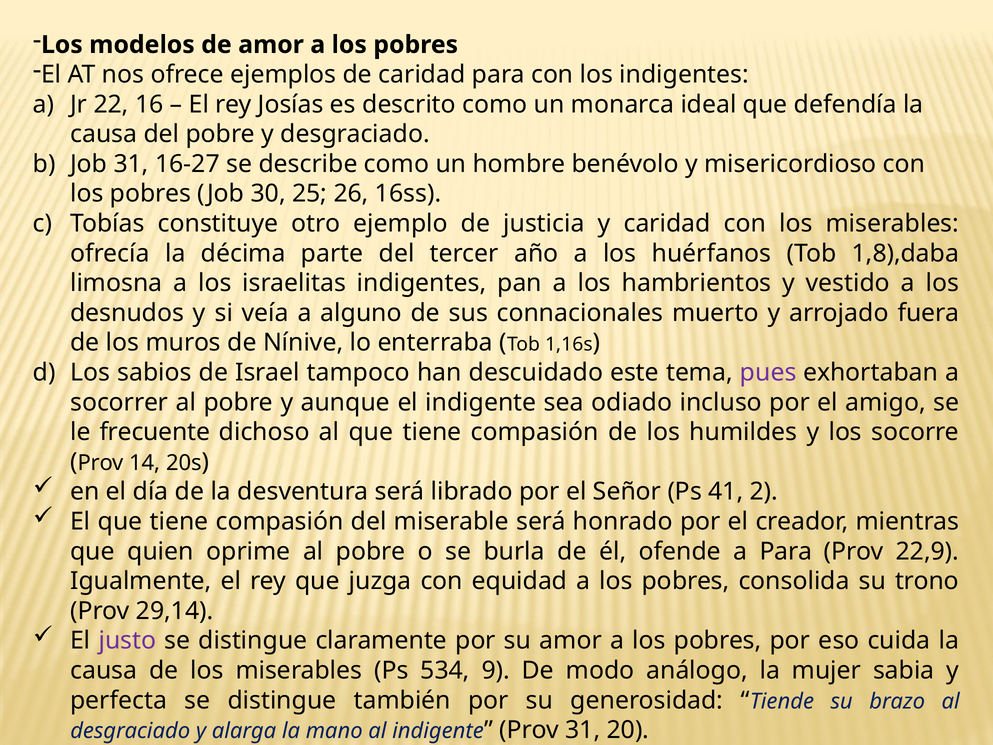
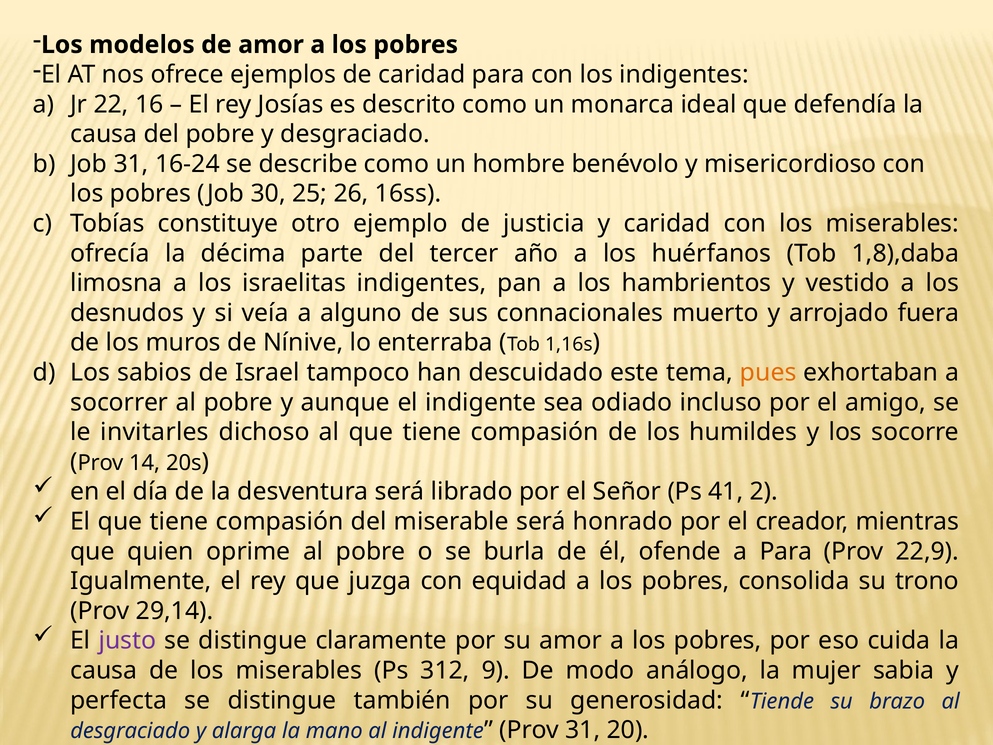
16-27: 16-27 -> 16-24
pues colour: purple -> orange
frecuente: frecuente -> invitarles
534: 534 -> 312
